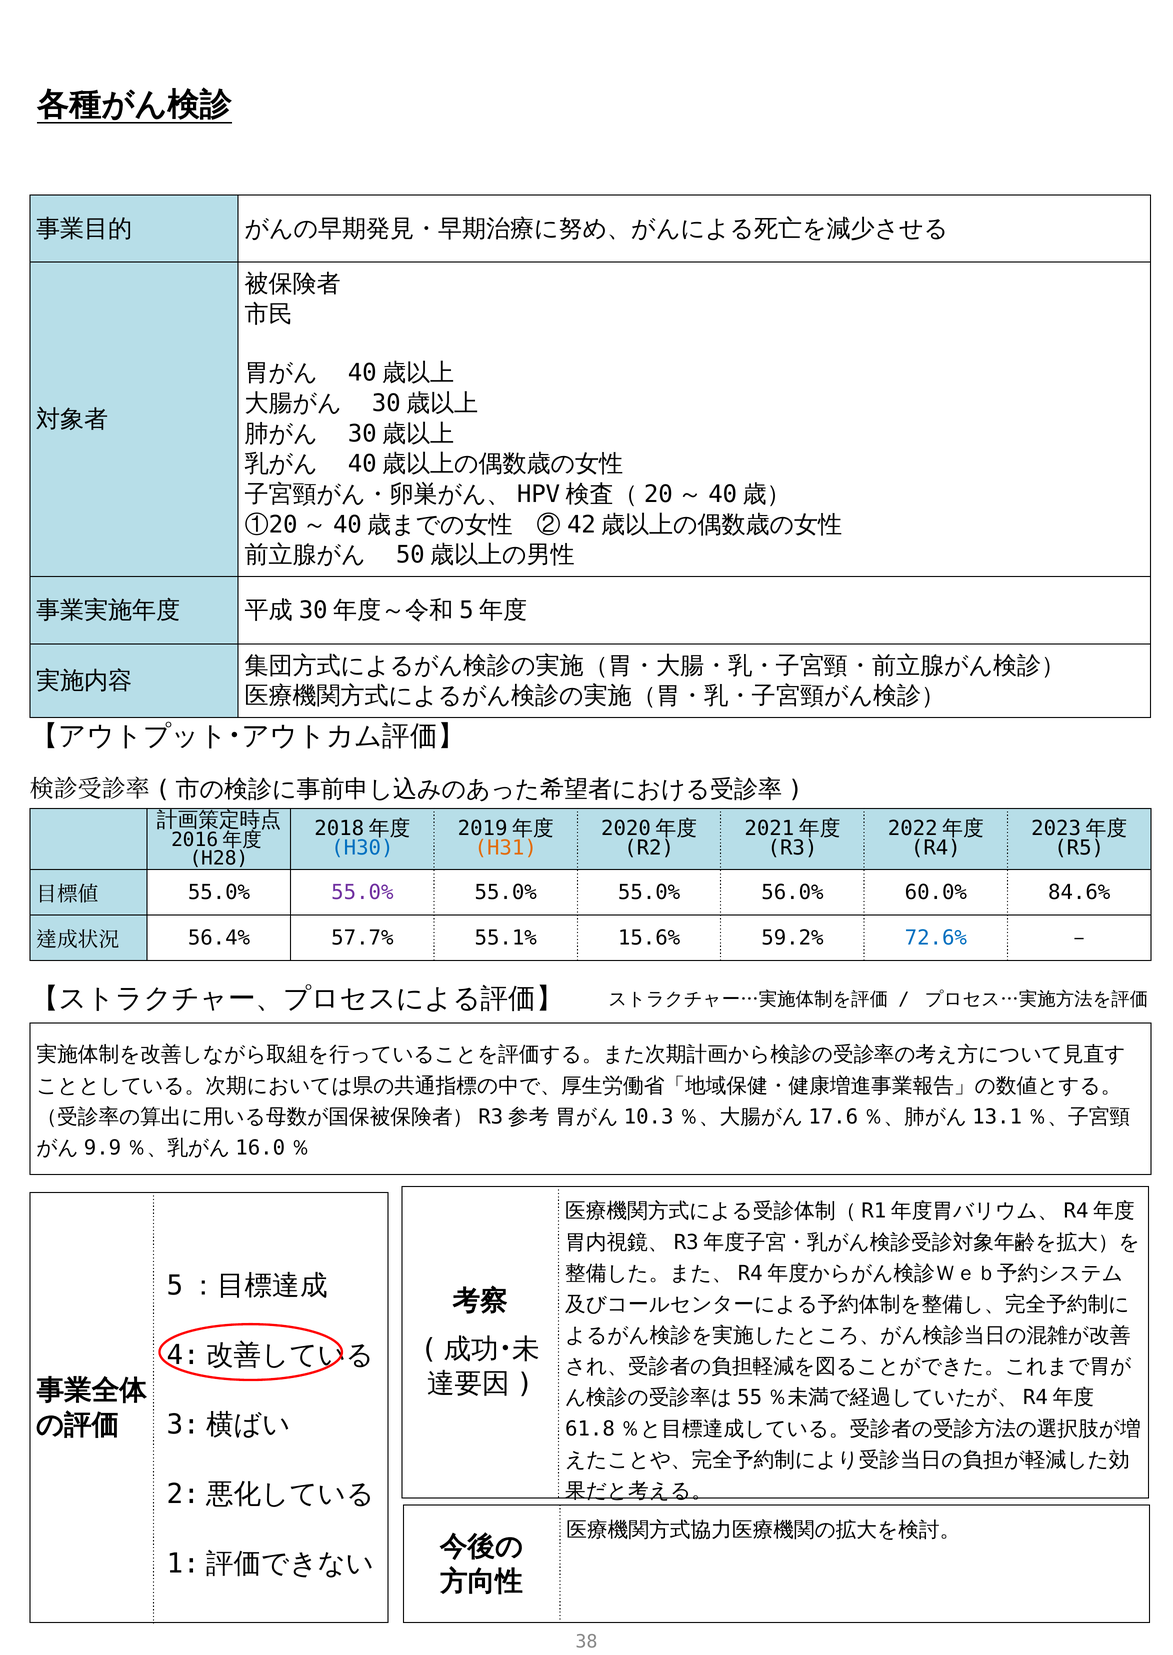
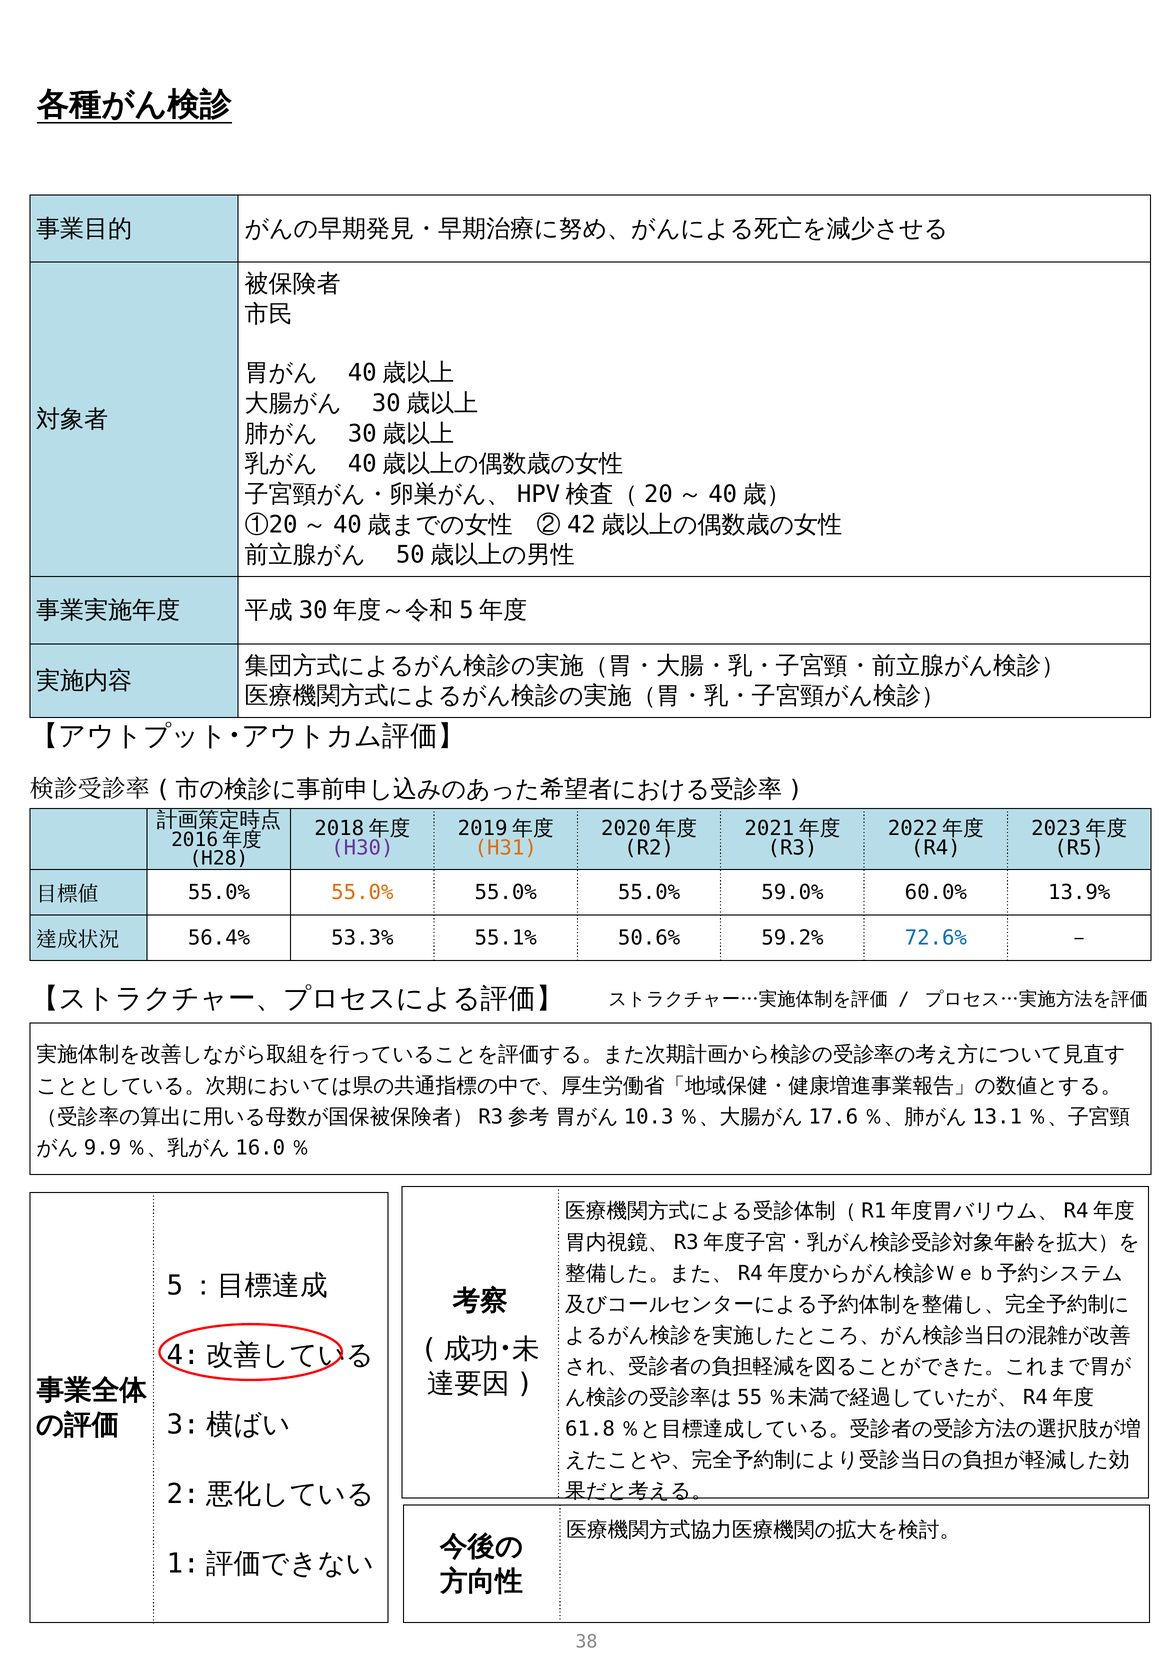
H30 colour: blue -> purple
55.0% at (362, 893) colour: purple -> orange
56.0%: 56.0% -> 59.0%
84.6%: 84.6% -> 13.9%
57.7%: 57.7% -> 53.3%
15.6%: 15.6% -> 50.6%
